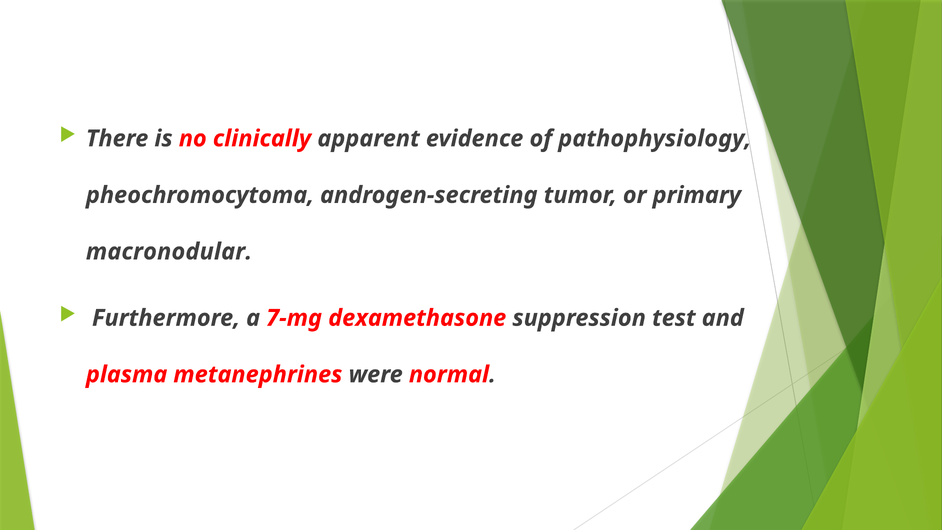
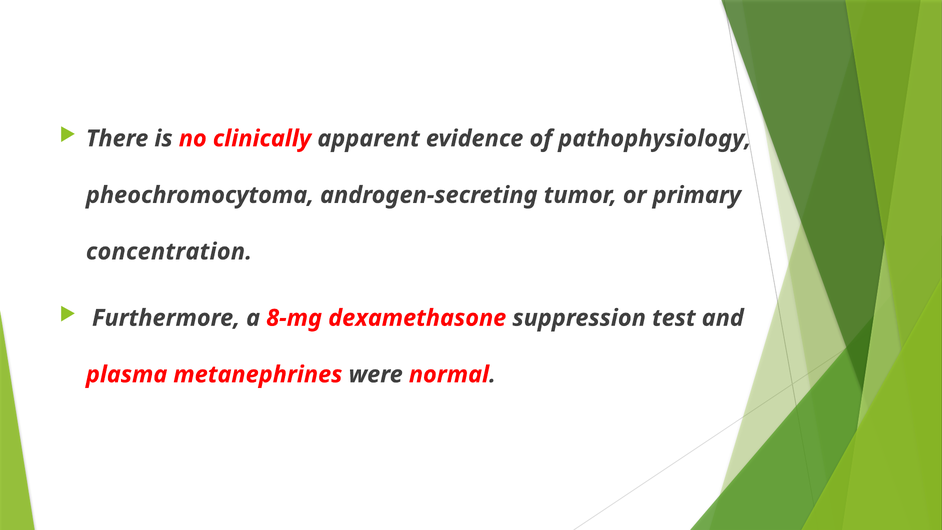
macronodular: macronodular -> concentration
7-mg: 7-mg -> 8-mg
